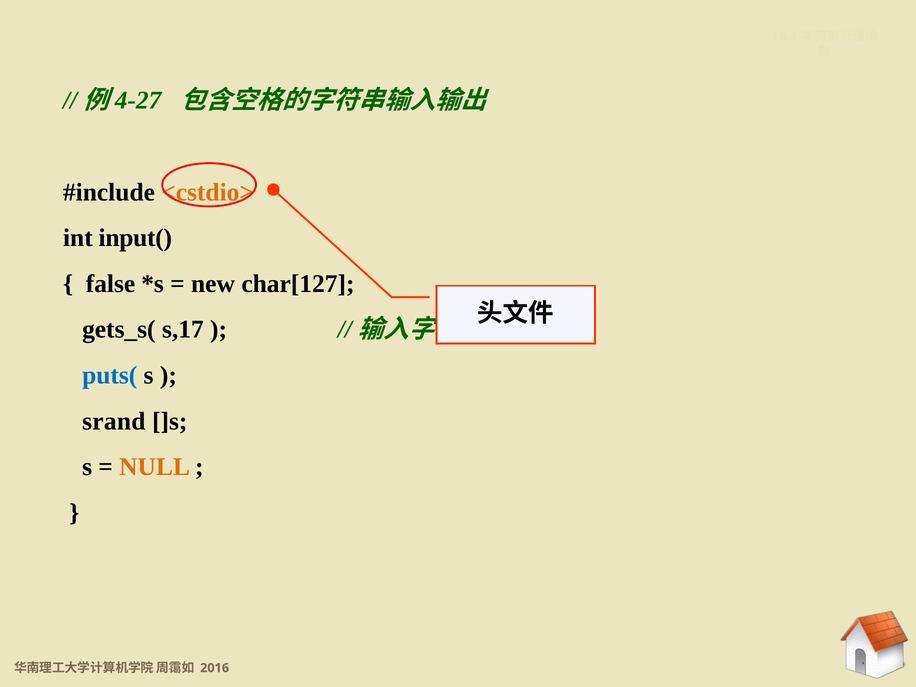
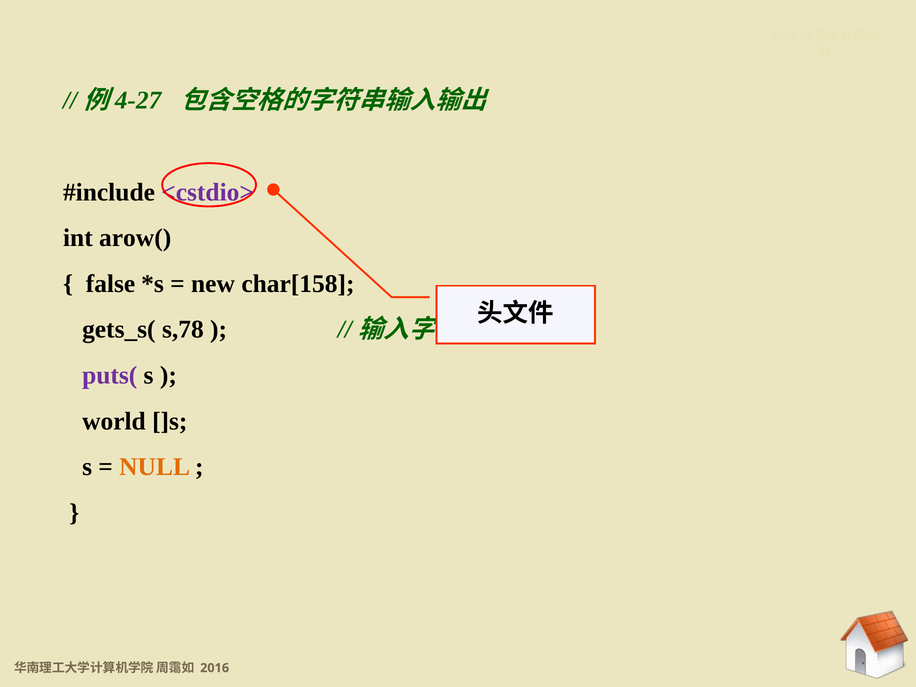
<cstdio> colour: orange -> purple
input(: input( -> arow(
char[127: char[127 -> char[158
s,17: s,17 -> s,78
puts( colour: blue -> purple
srand: srand -> world
